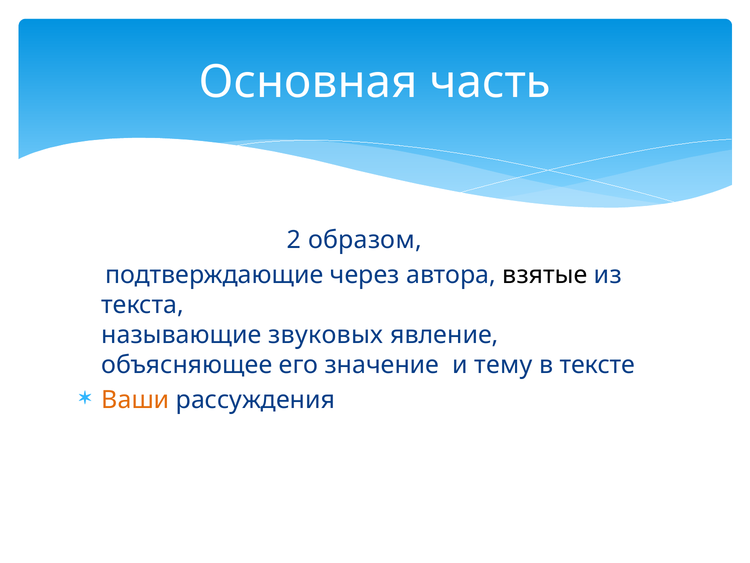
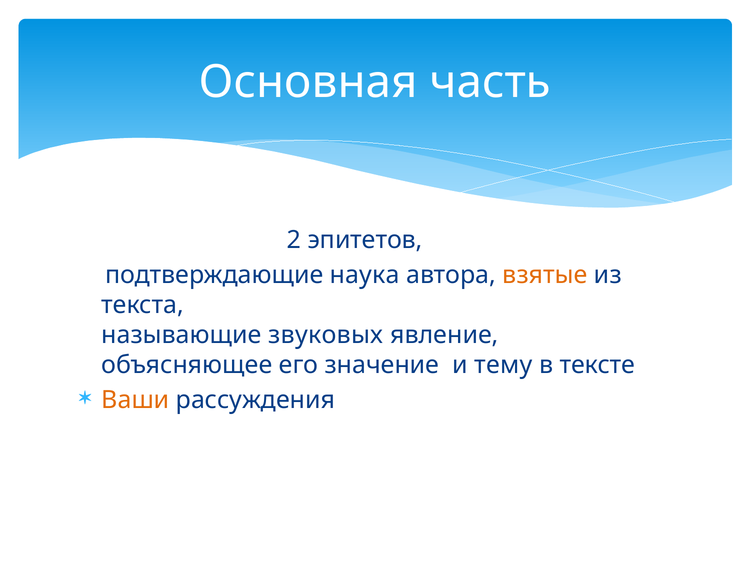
образом: образом -> эпитетов
через: через -> наука
взятые colour: black -> orange
